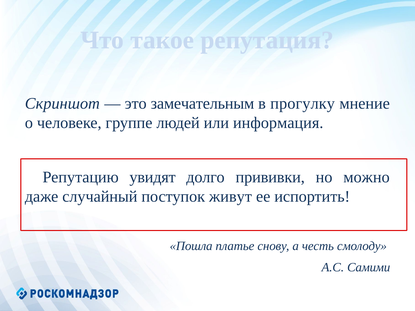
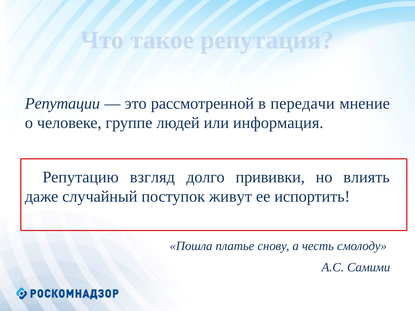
Скриншот: Скриншот -> Репутации
замечательным: замечательным -> рассмотренной
прогулку: прогулку -> передачи
увидят: увидят -> взгляд
можно: можно -> влиять
